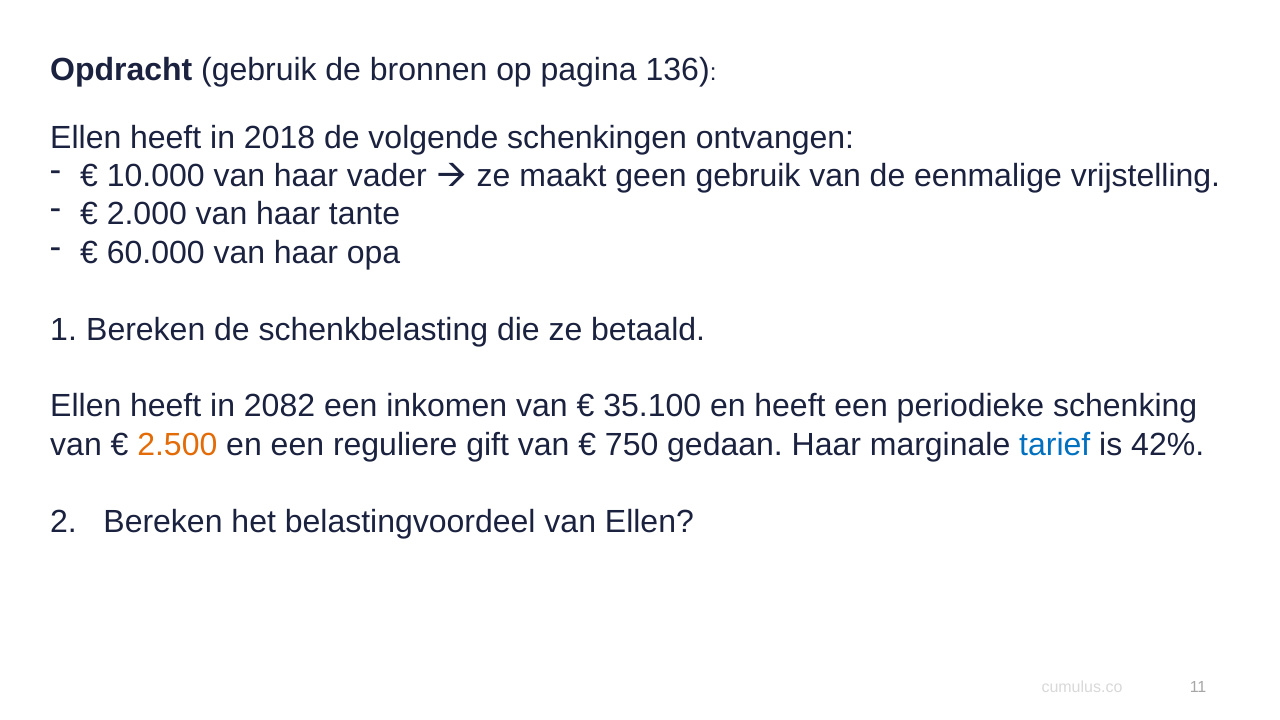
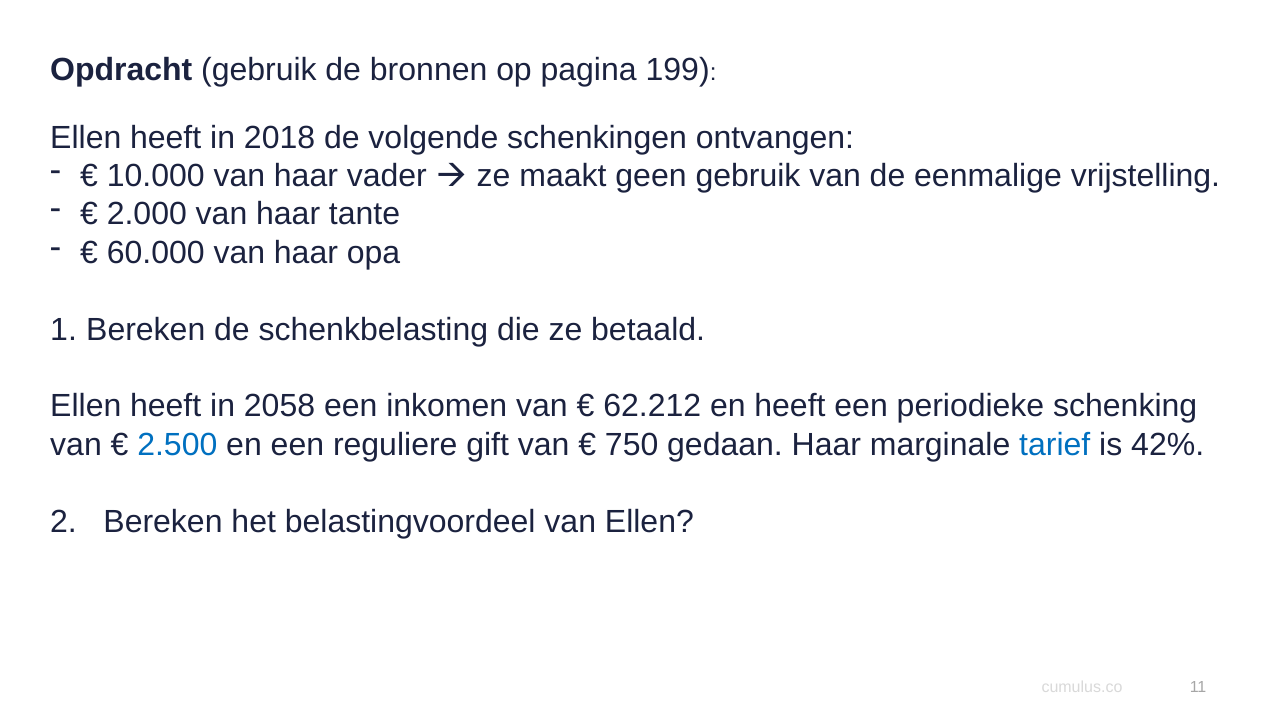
136: 136 -> 199
2082: 2082 -> 2058
35.100: 35.100 -> 62.212
2.500 colour: orange -> blue
